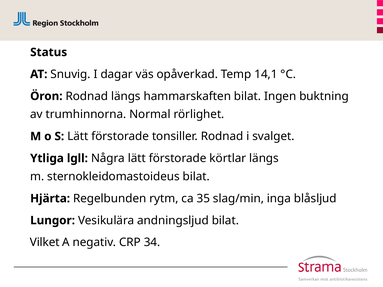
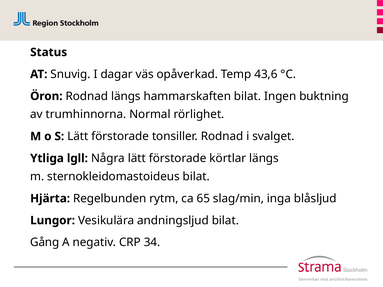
14,1: 14,1 -> 43,6
35: 35 -> 65
Vilket: Vilket -> Gång
